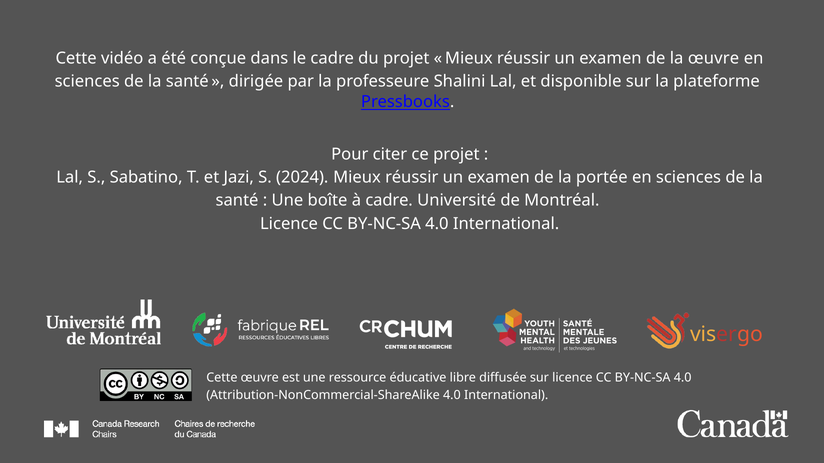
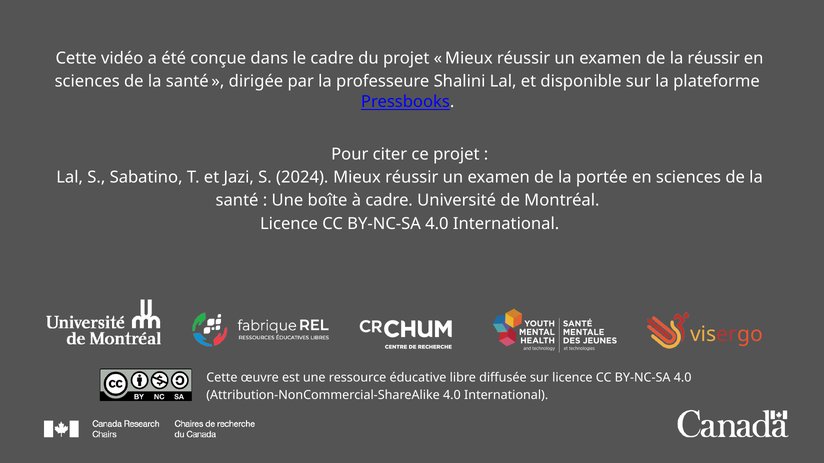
la œuvre: œuvre -> réussir
